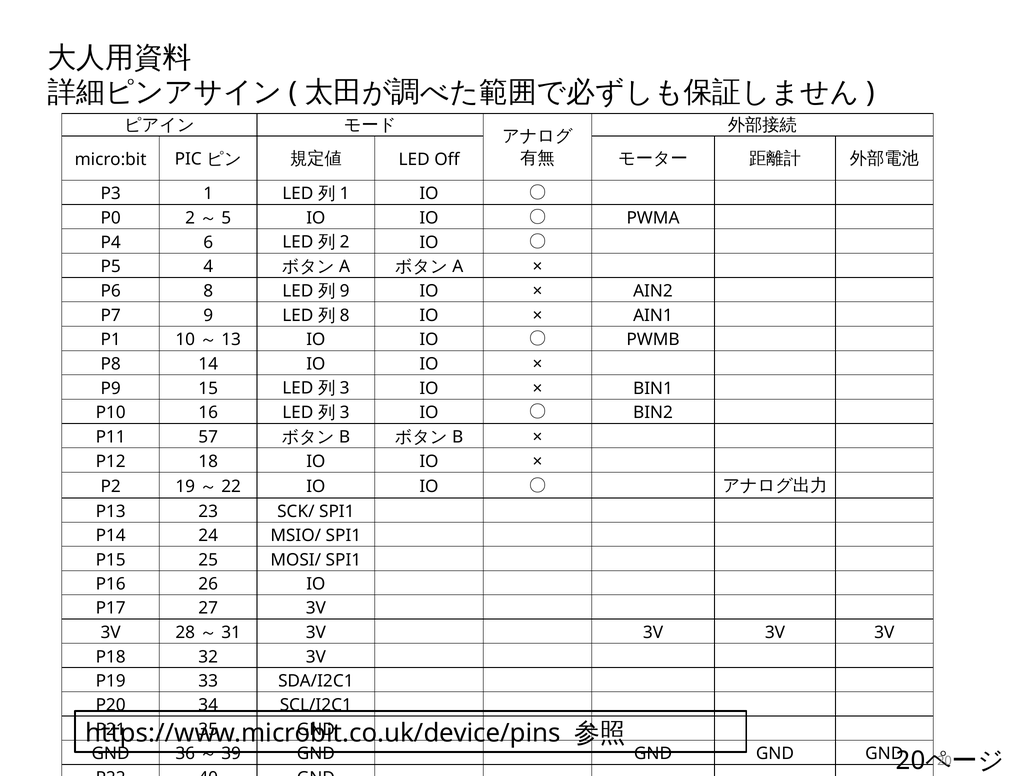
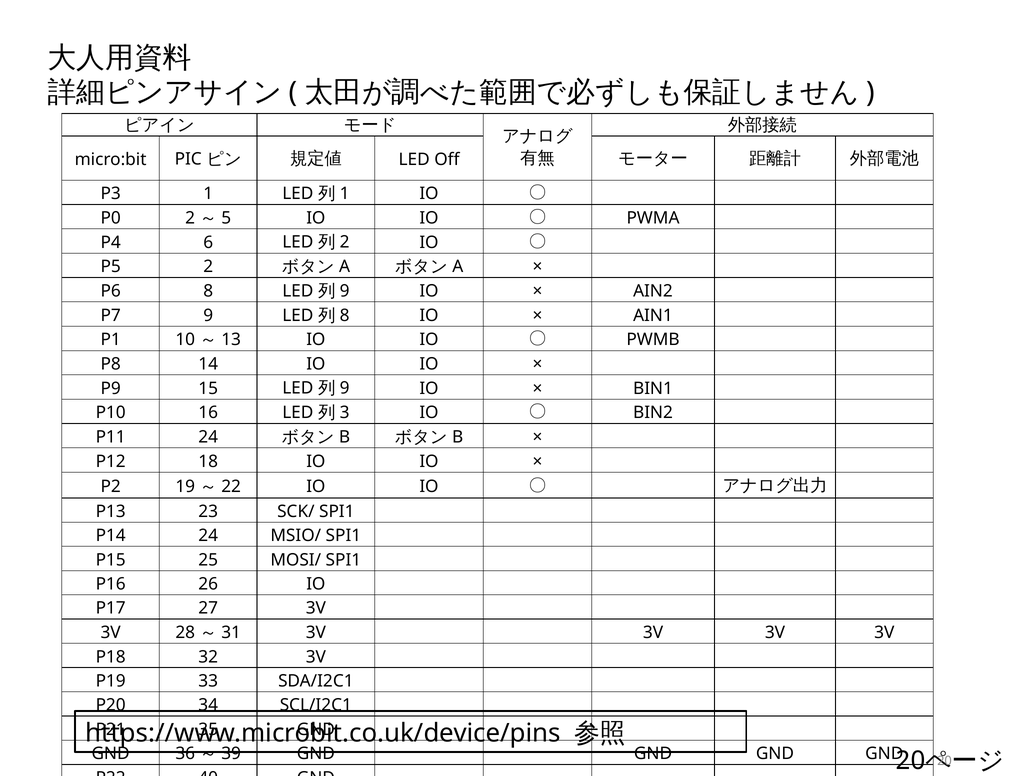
P5 4: 4 -> 2
3 at (345, 388): 3 -> 9
P11 57: 57 -> 24
